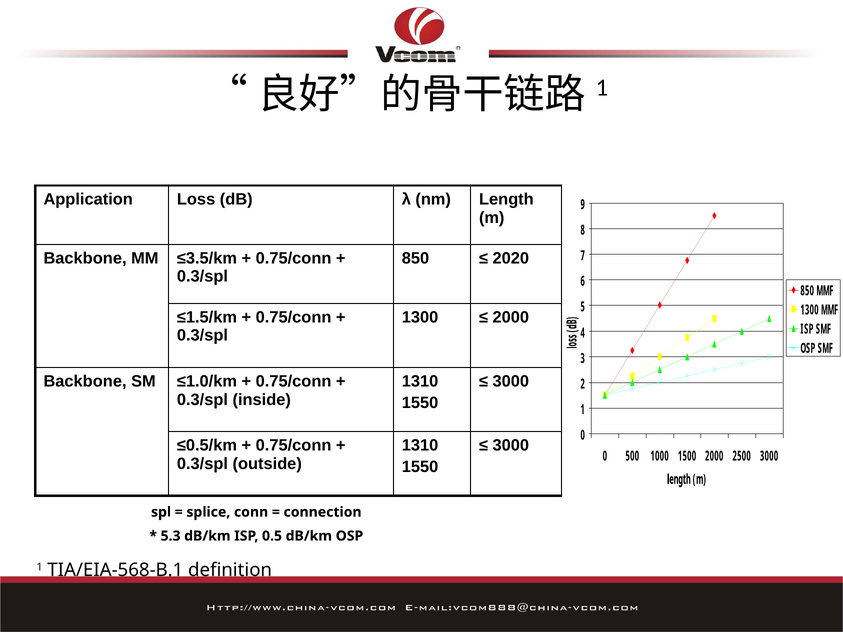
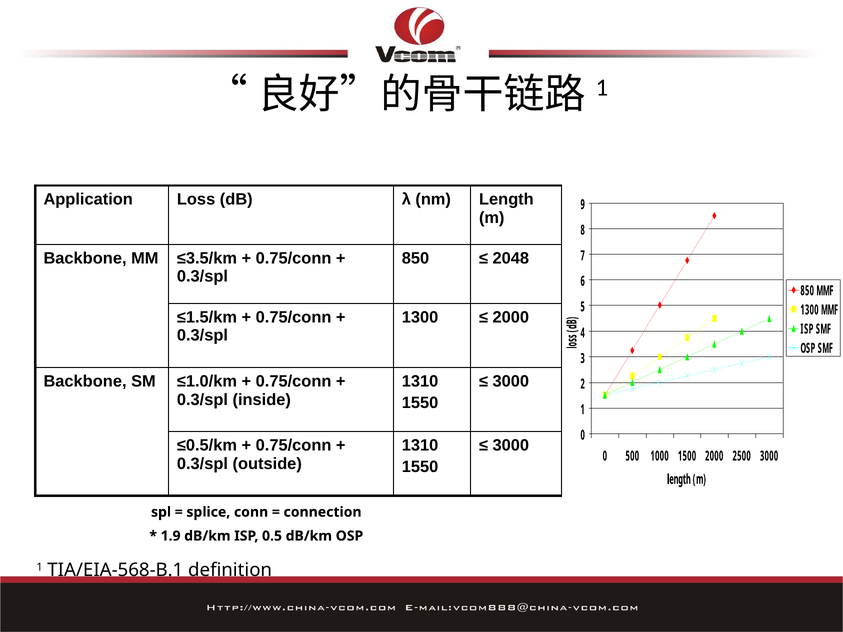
2020: 2020 -> 2048
5.3: 5.3 -> 1.9
